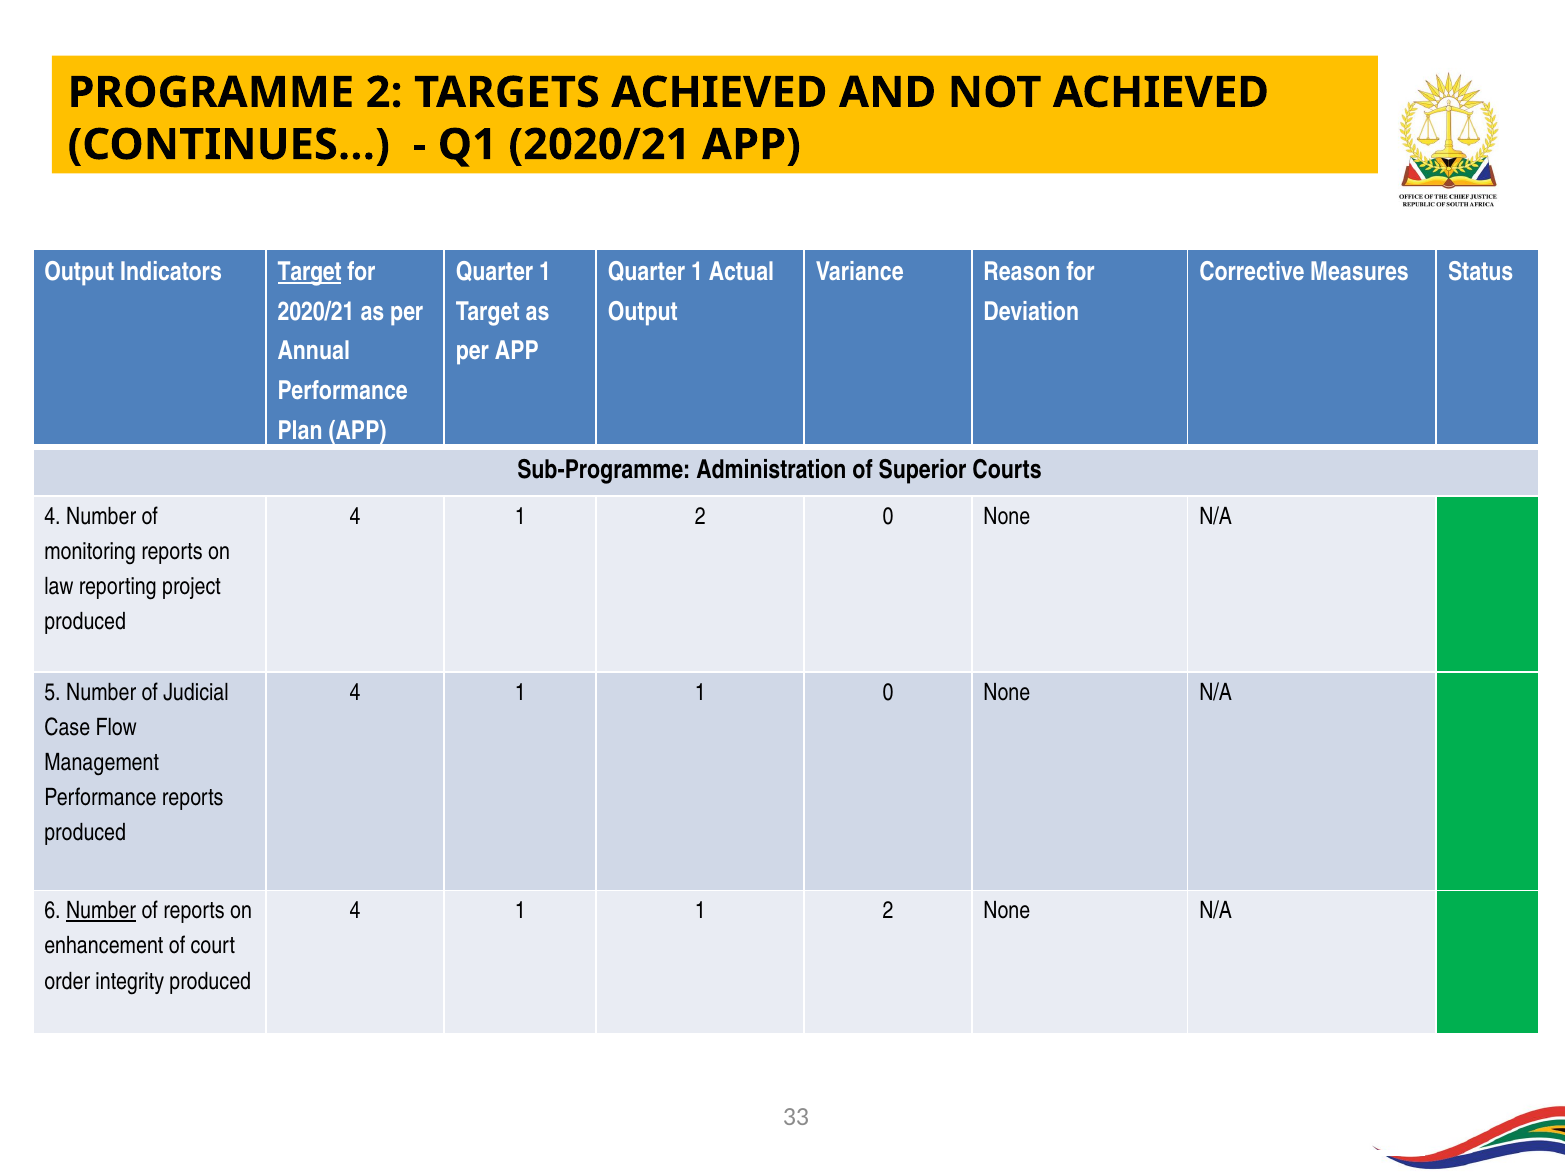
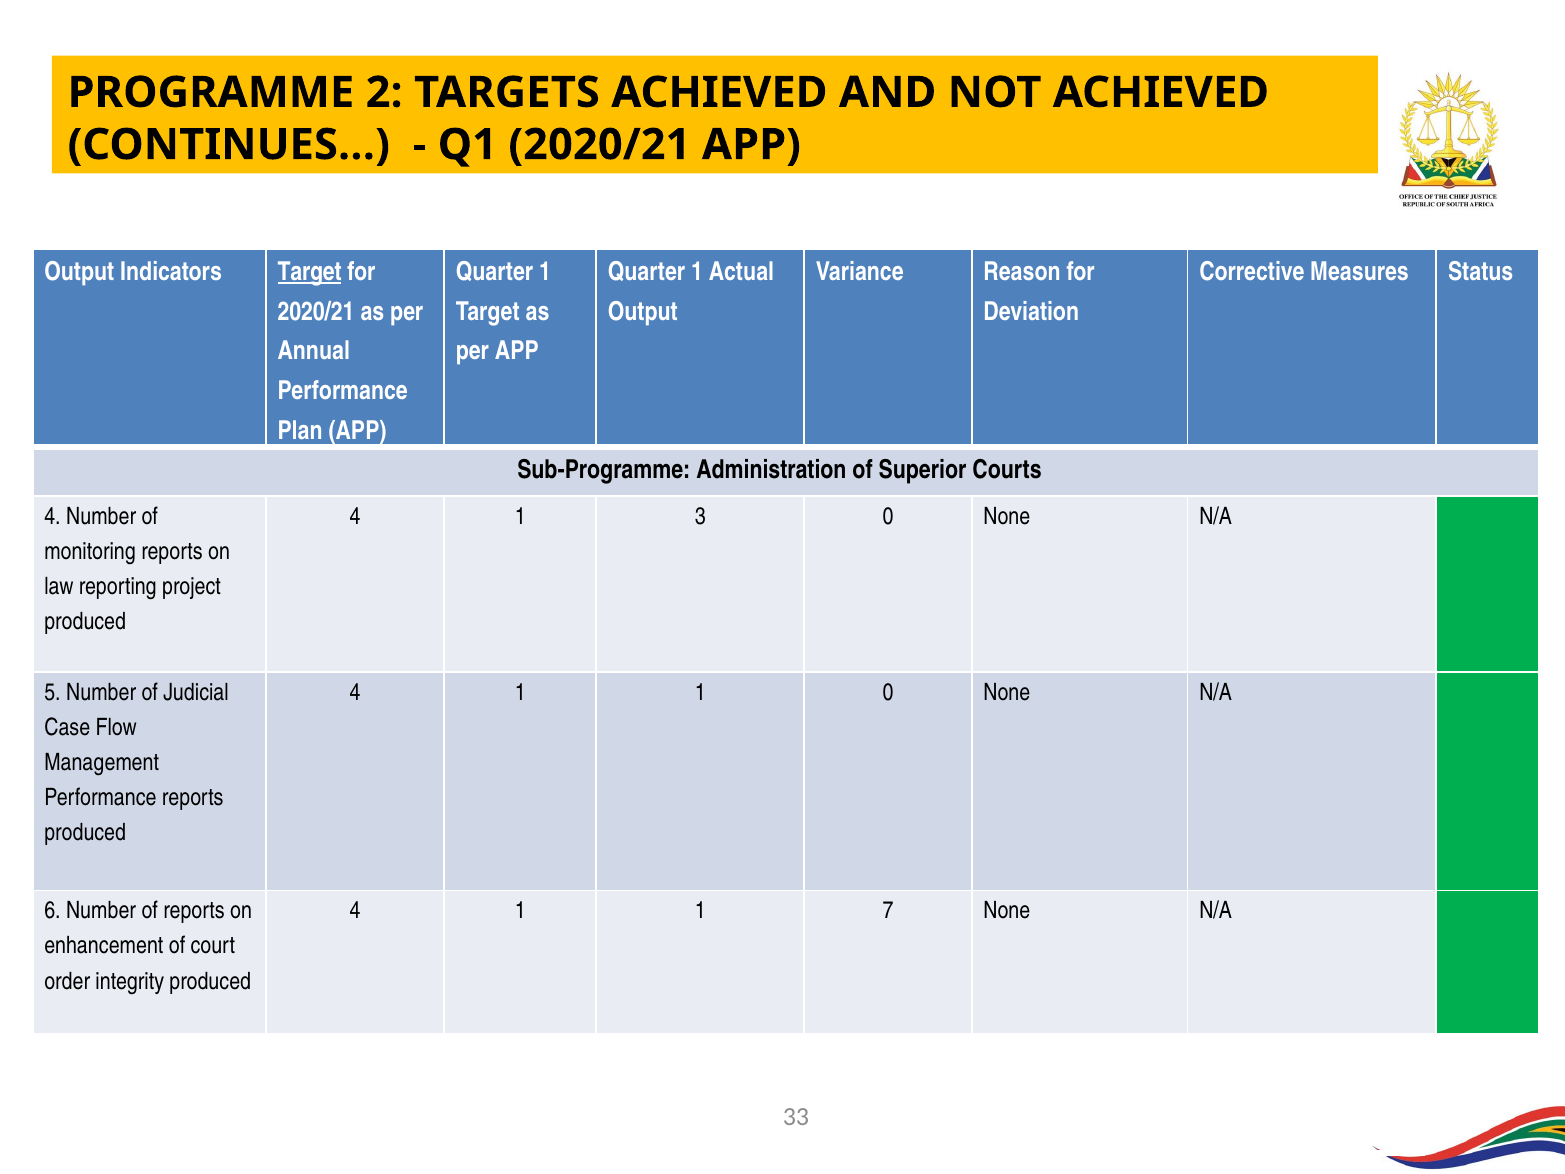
4 1 2: 2 -> 3
Number at (101, 911) underline: present -> none
1 1 2: 2 -> 7
